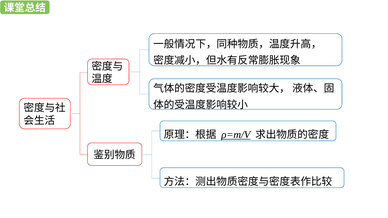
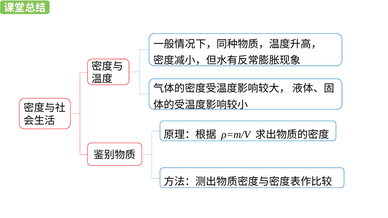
ρ=m/V underline: present -> none
